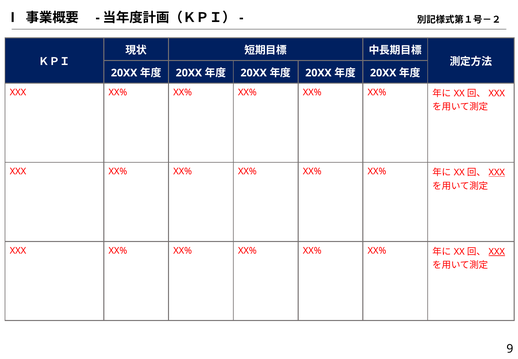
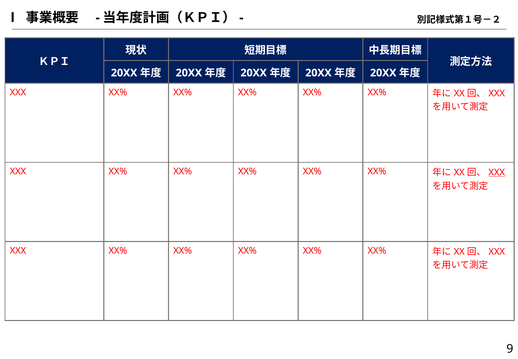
XXX at (497, 251) underline: present -> none
